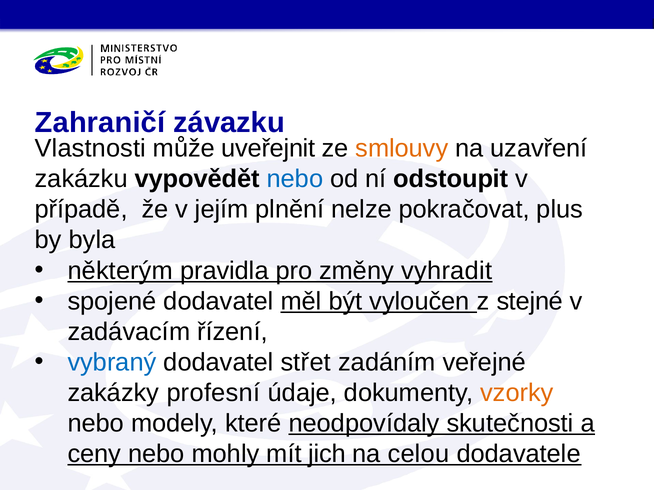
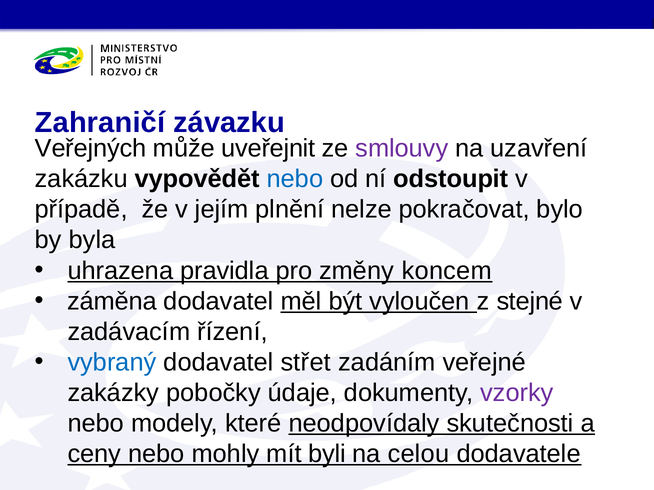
Vlastnosti: Vlastnosti -> Veřejných
smlouvy colour: orange -> purple
plus: plus -> bylo
některým: některým -> uhrazena
vyhradit: vyhradit -> koncem
spojené: spojené -> záměna
profesní: profesní -> pobočky
vzorky colour: orange -> purple
jich: jich -> byli
